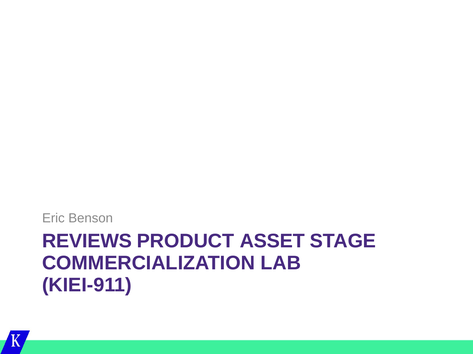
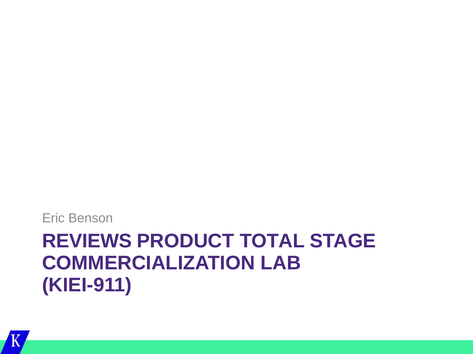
ASSET: ASSET -> TOTAL
